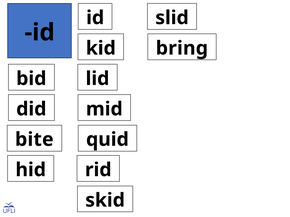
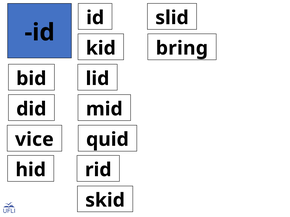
bite: bite -> vice
